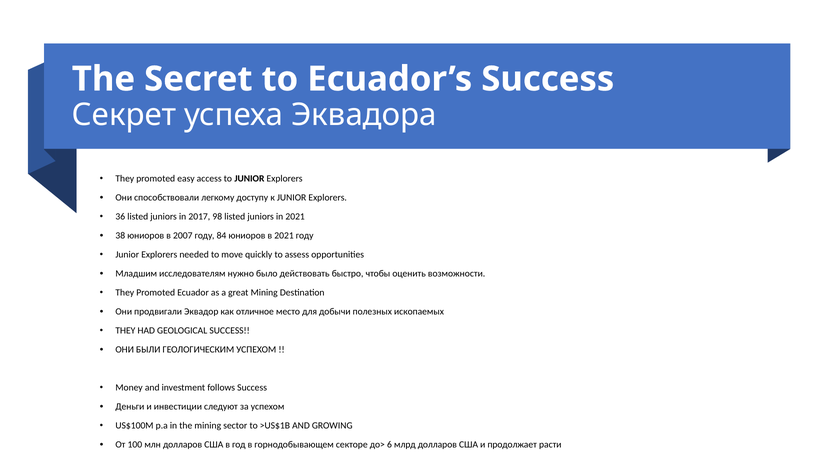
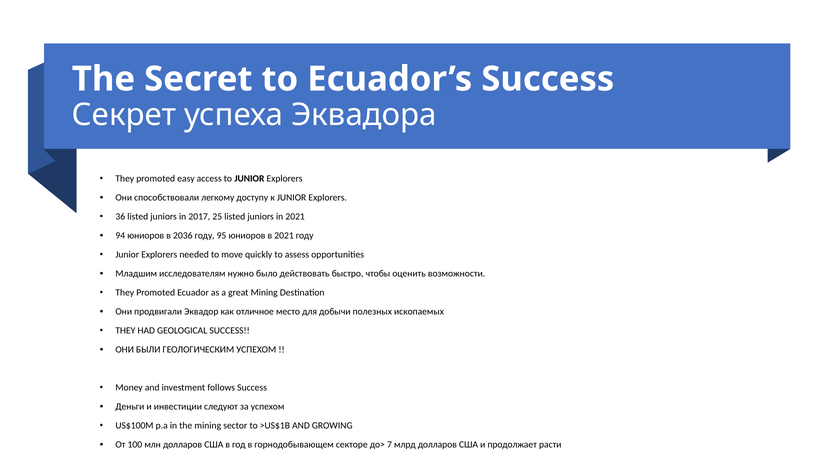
98: 98 -> 25
38: 38 -> 94
2007: 2007 -> 2036
84: 84 -> 95
6: 6 -> 7
